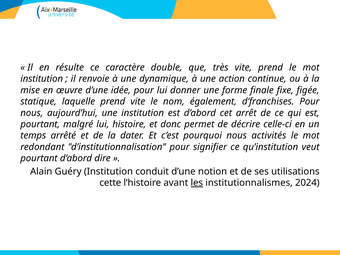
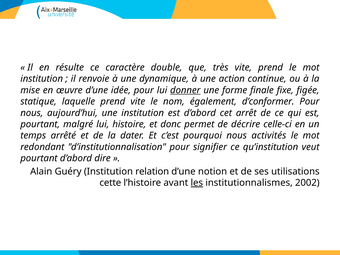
donner underline: none -> present
d’franchises: d’franchises -> d’conformer
conduit: conduit -> relation
2024: 2024 -> 2002
